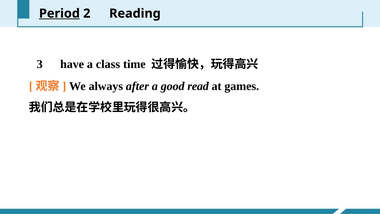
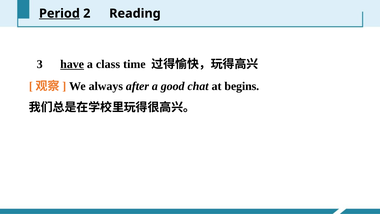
have underline: none -> present
read: read -> chat
games: games -> begins
